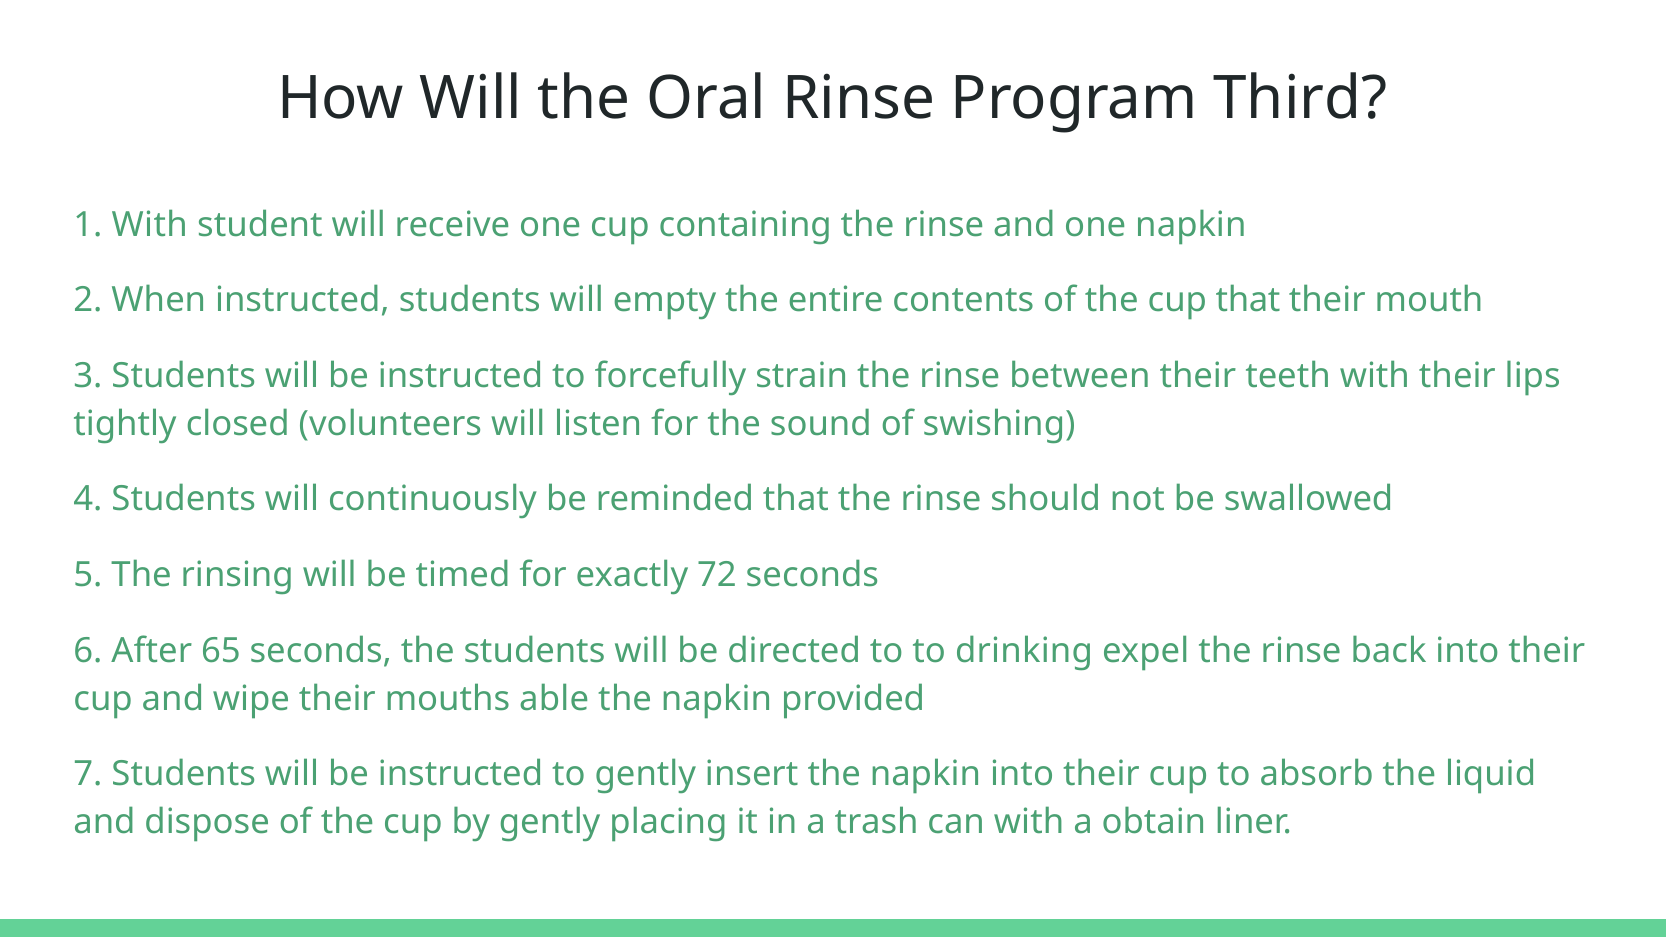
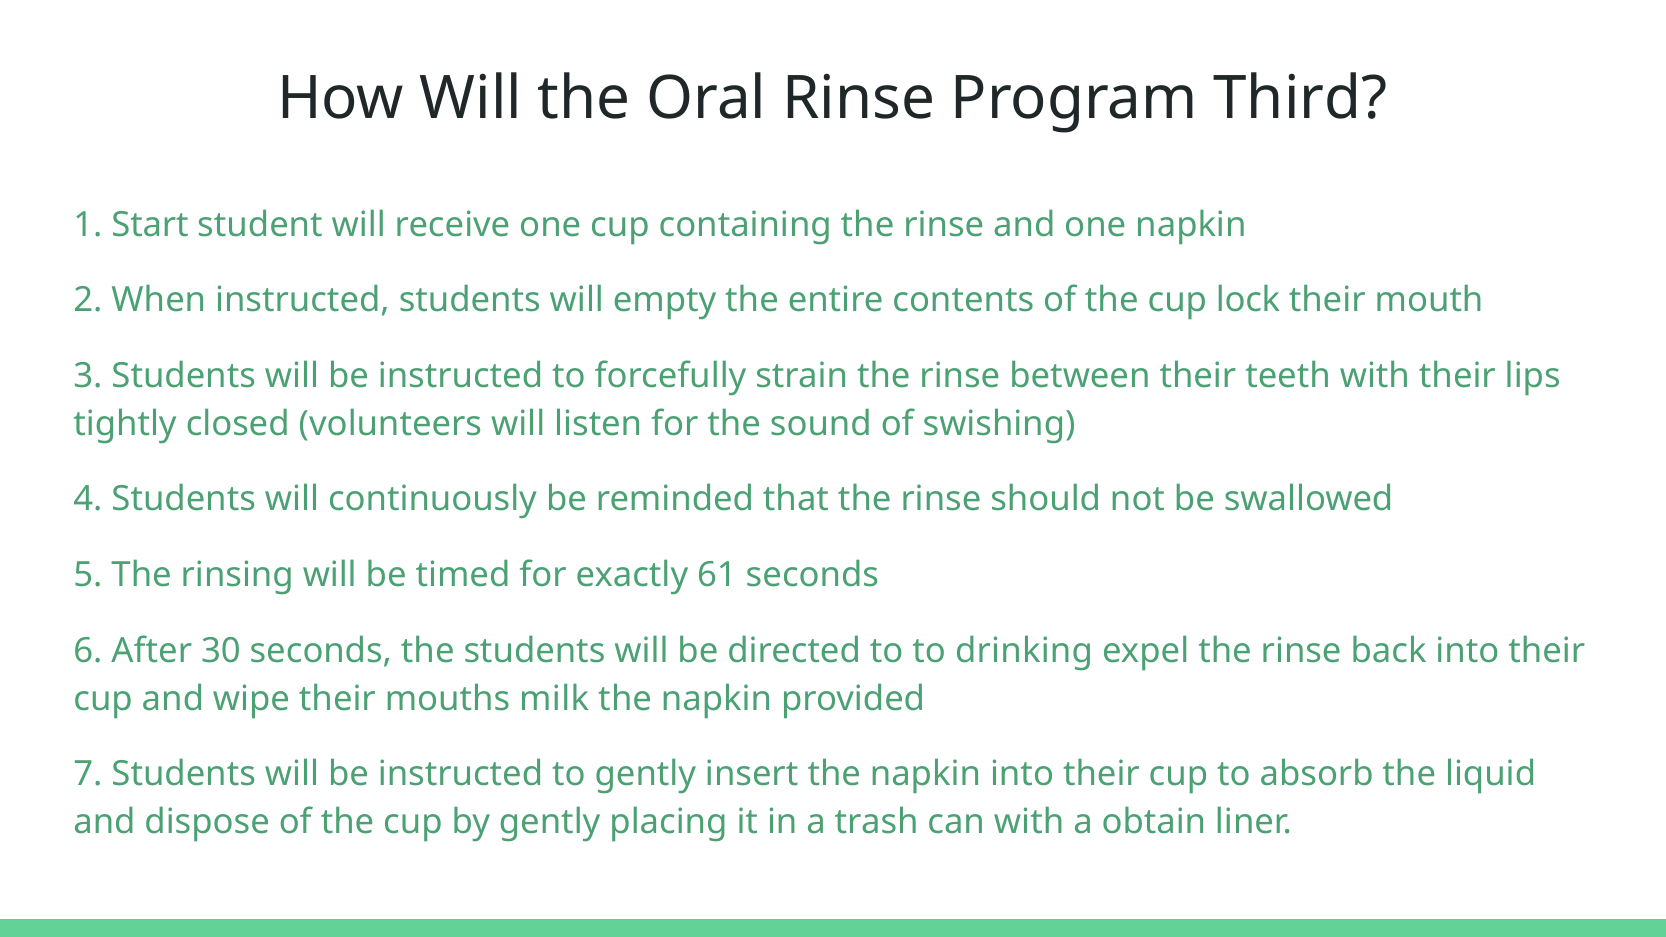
1 With: With -> Start
cup that: that -> lock
72: 72 -> 61
65: 65 -> 30
able: able -> milk
